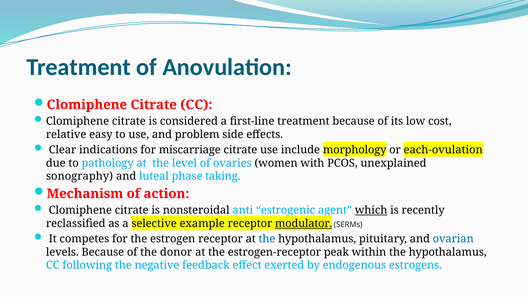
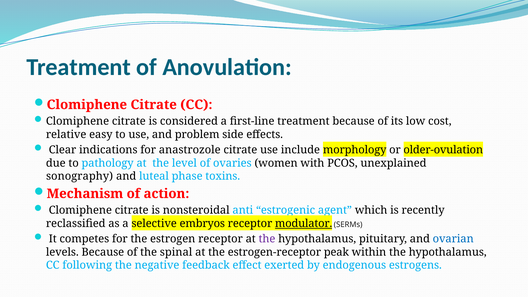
miscarriage: miscarriage -> anastrozole
each-ovulation: each-ovulation -> older-ovulation
taking: taking -> toxins
which underline: present -> none
example: example -> embryos
the at (267, 239) colour: blue -> purple
donor: donor -> spinal
